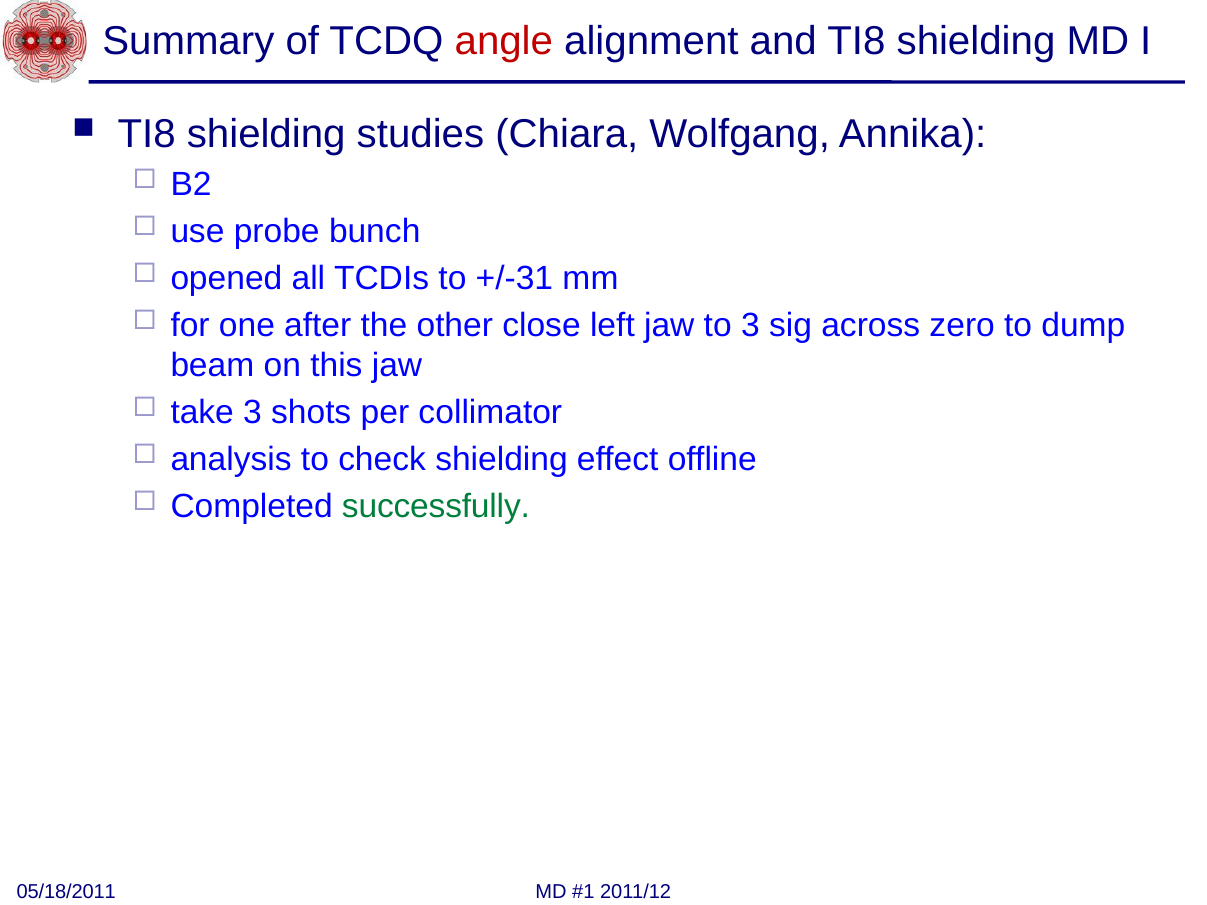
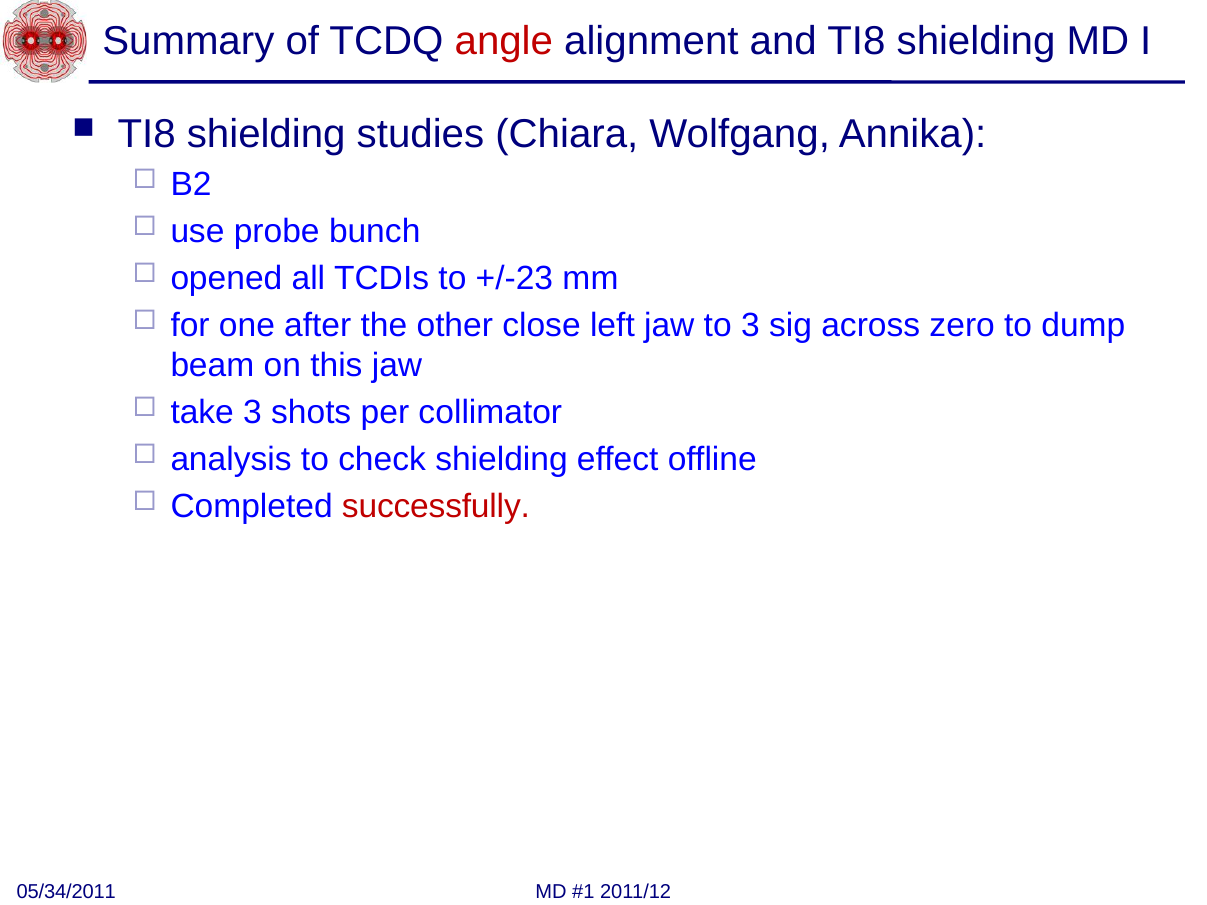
+/-31: +/-31 -> +/-23
successfully colour: green -> red
05/18/2011: 05/18/2011 -> 05/34/2011
